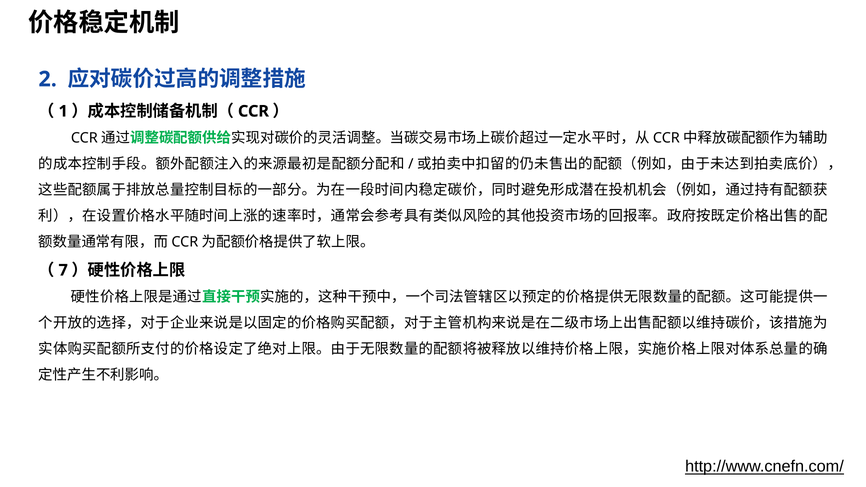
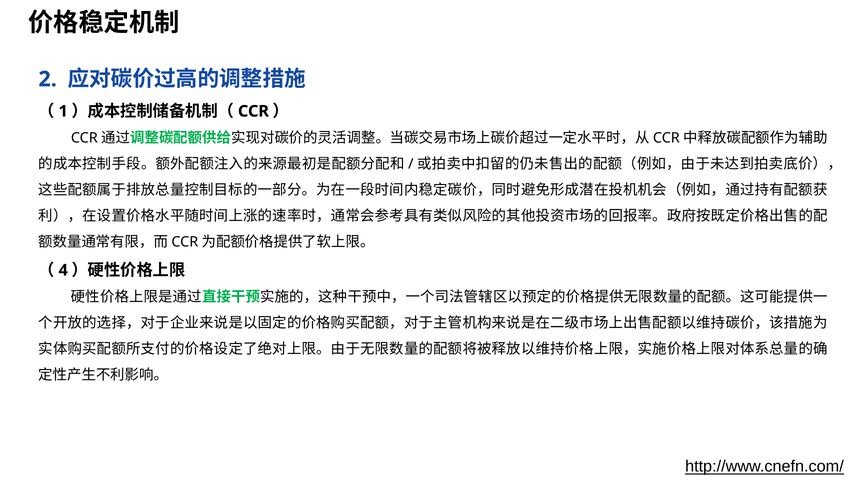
7: 7 -> 4
